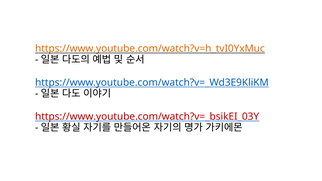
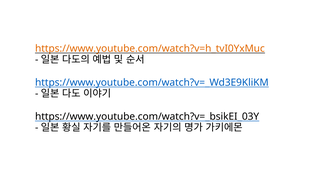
https://www.youtube.com/watch?v=_bsikEI_03Y colour: red -> black
